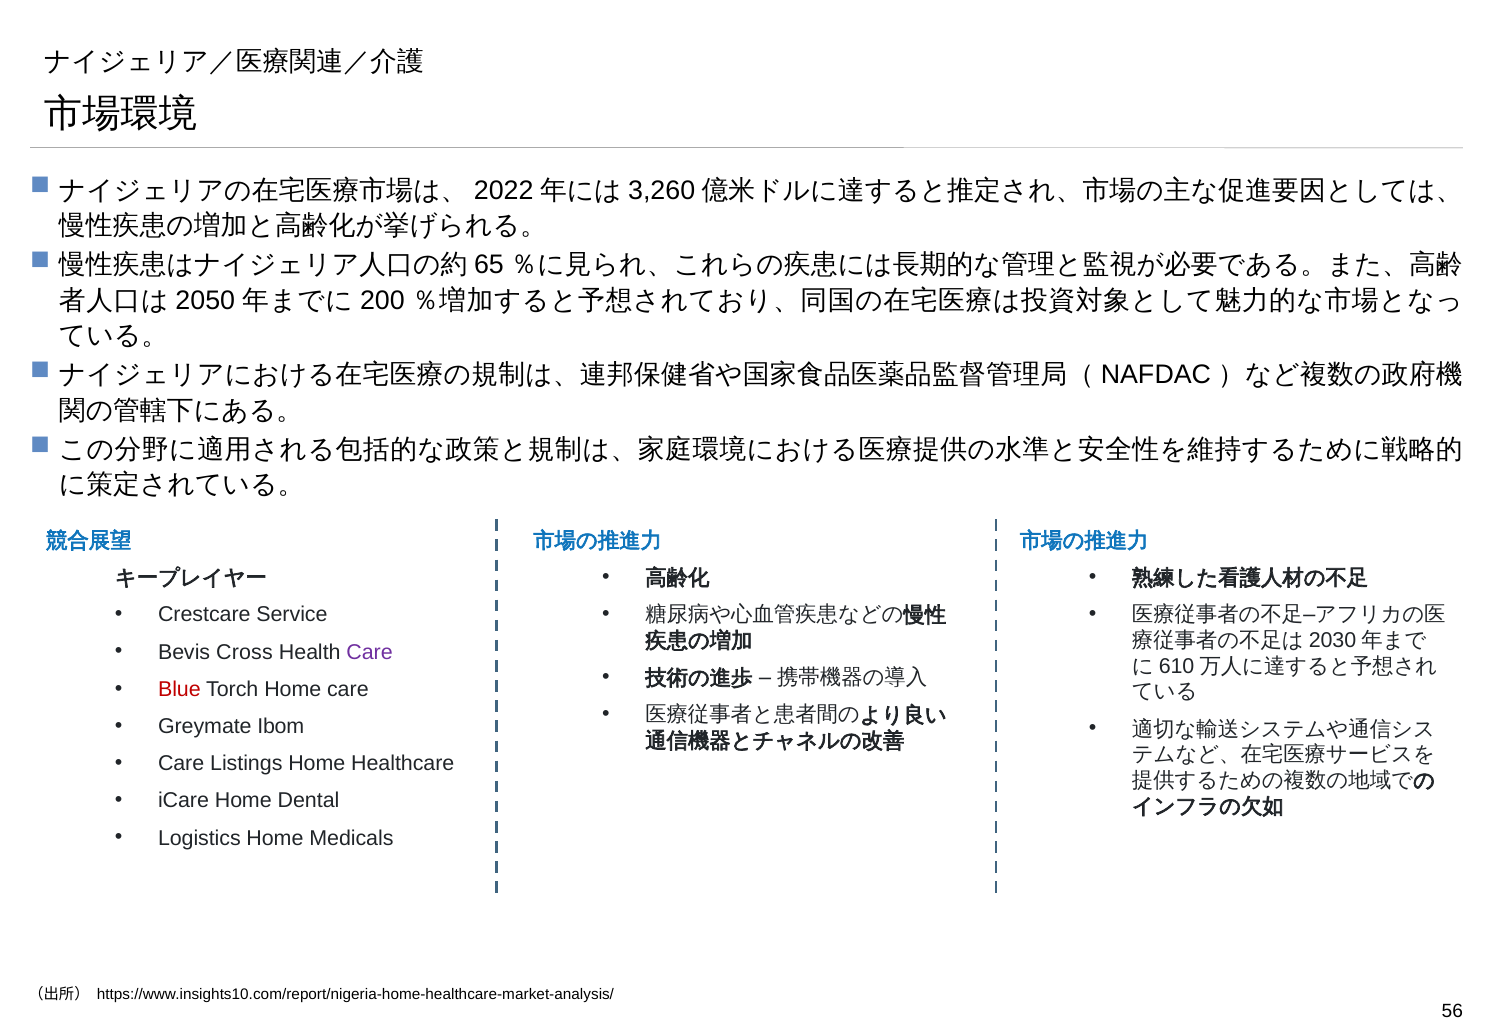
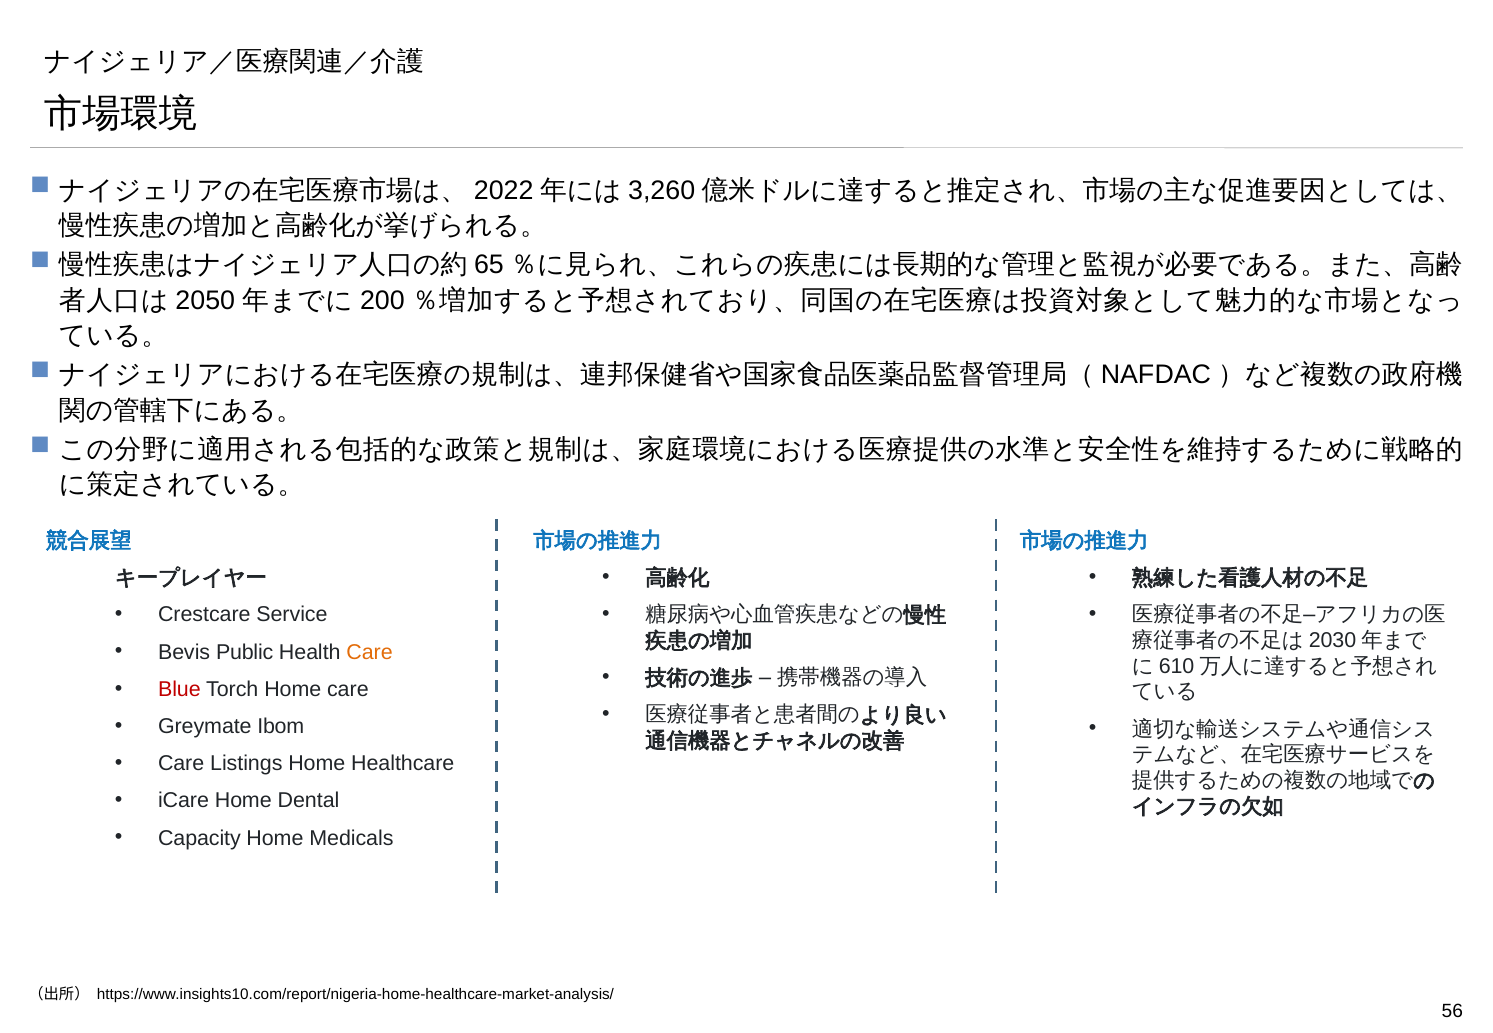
Cross: Cross -> Public
Care at (370, 652) colour: purple -> orange
Logistics: Logistics -> Capacity
